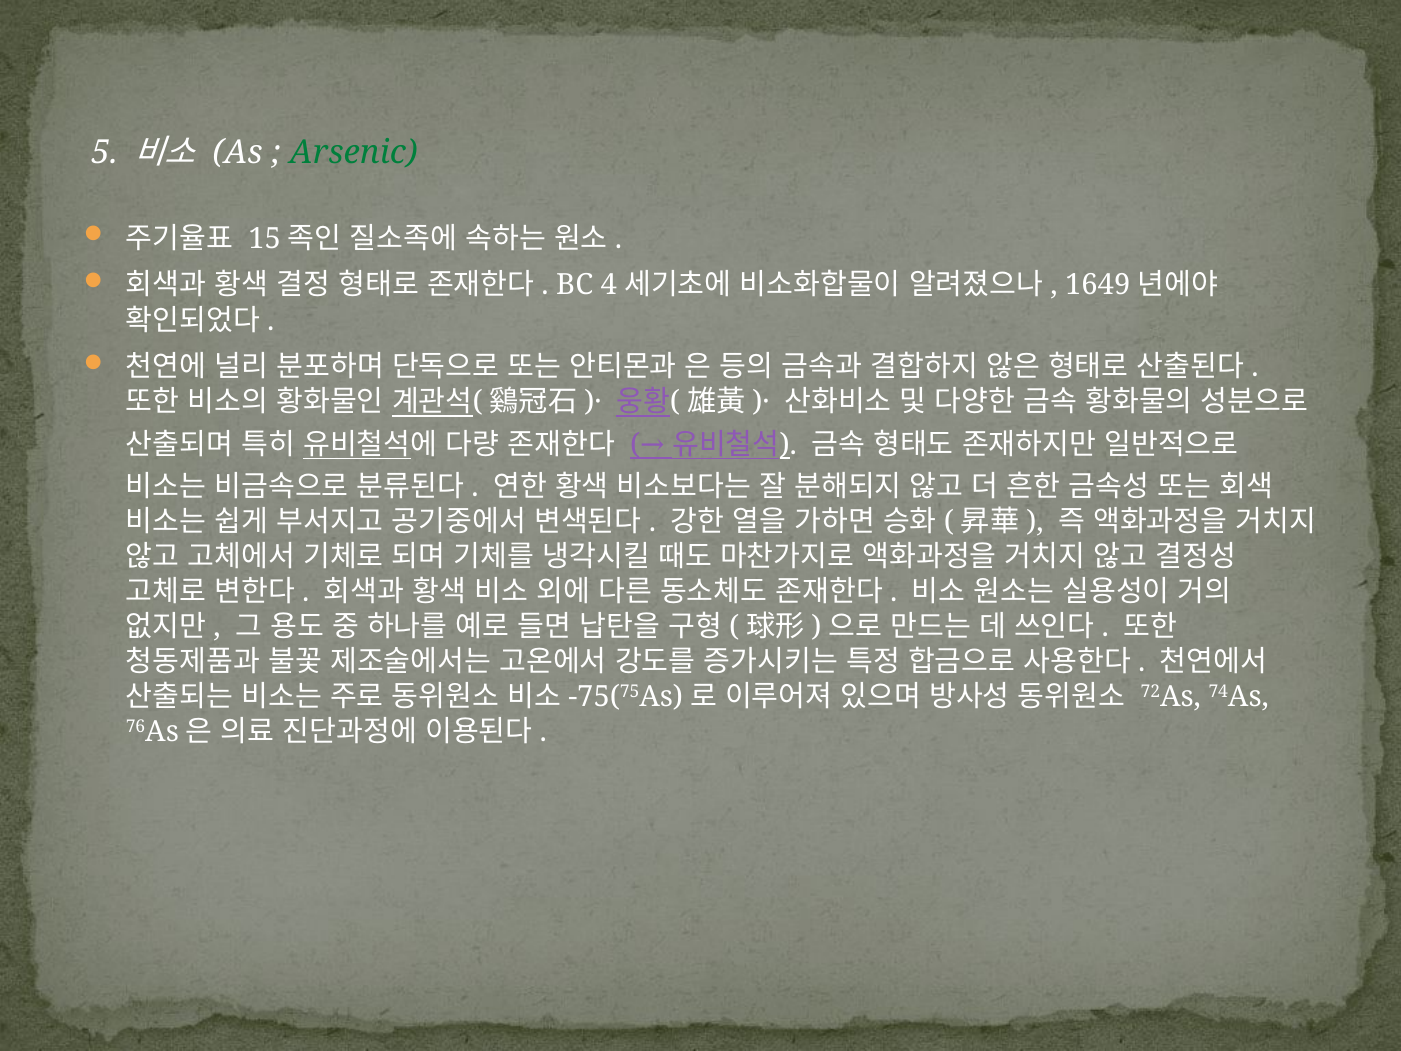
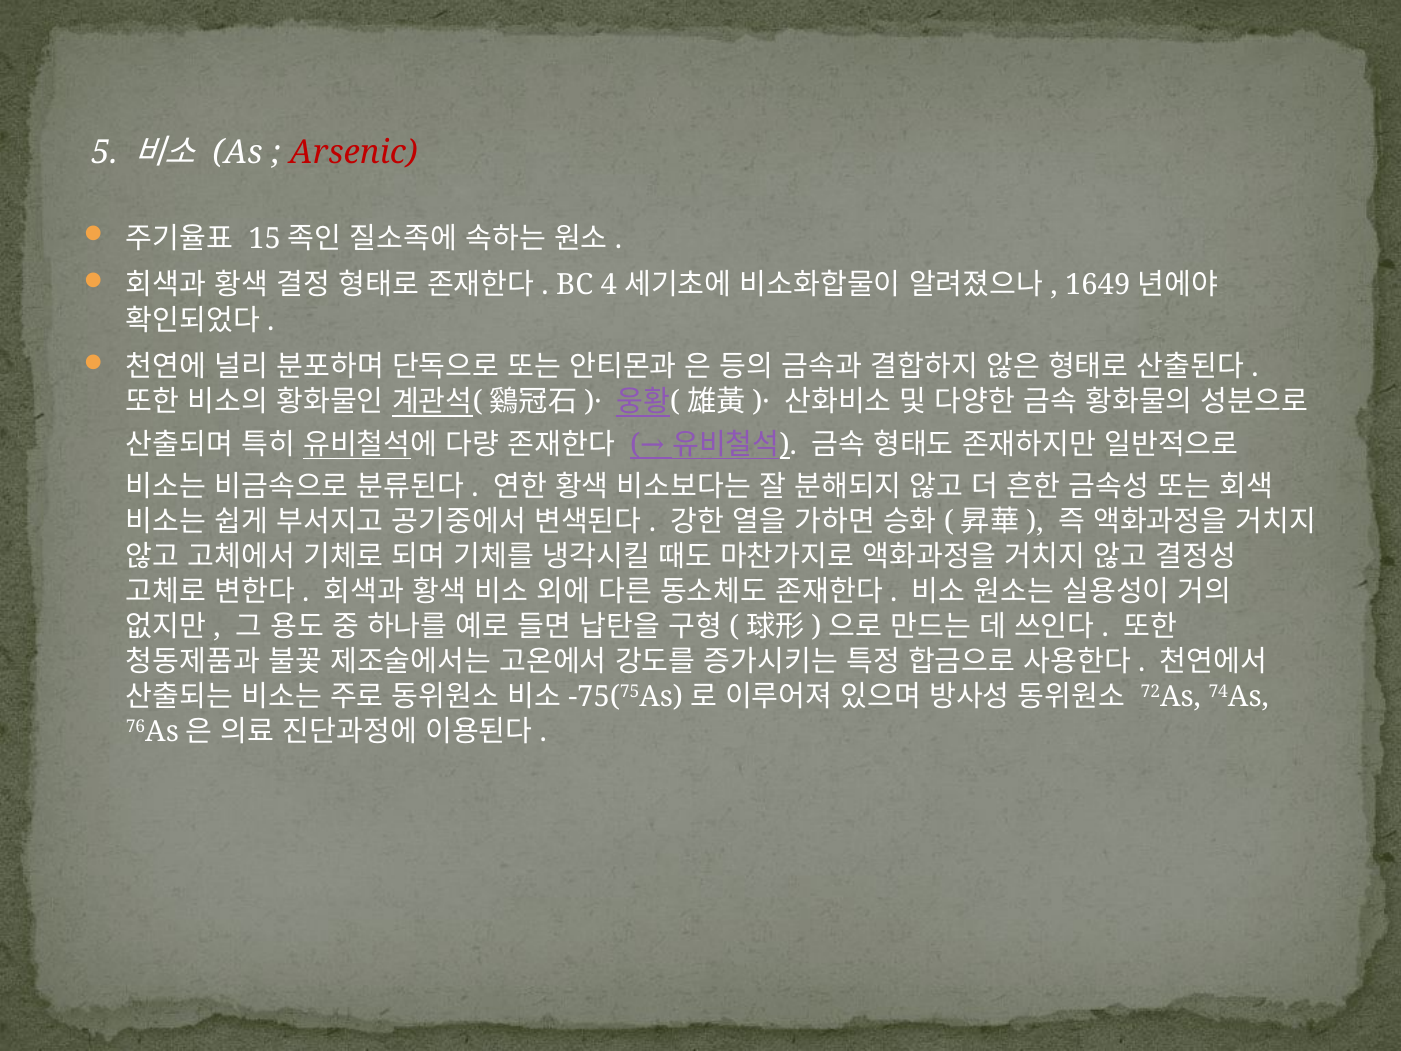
Arsenic colour: green -> red
